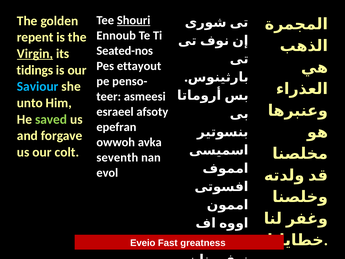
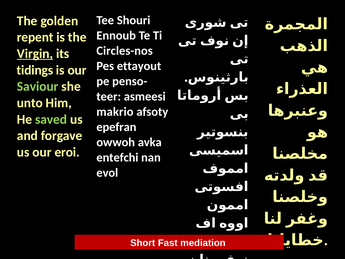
Shouri underline: present -> none
Seated-nos: Seated-nos -> Circles-nos
Saviour colour: light blue -> light green
esraeel: esraeel -> makrio
colt: colt -> eroi
seventh: seventh -> entefchi
Eveio: Eveio -> Short
greatness: greatness -> mediation
